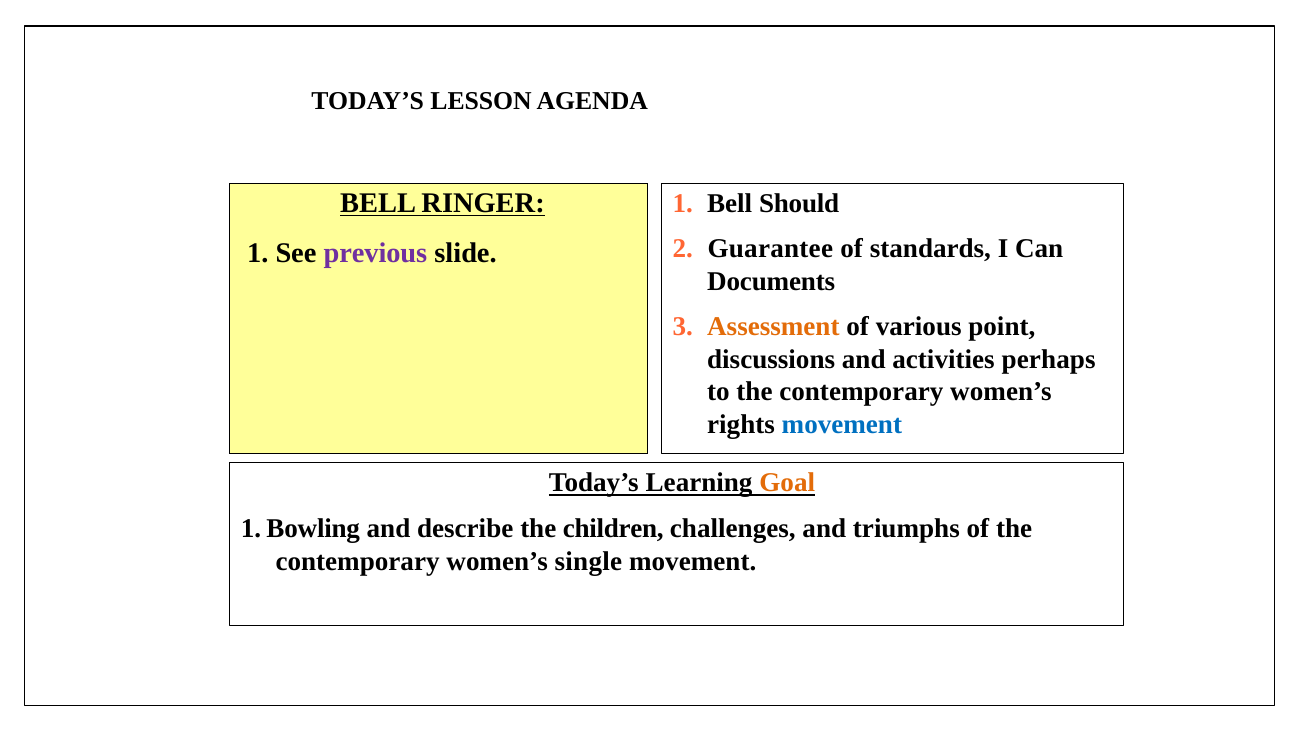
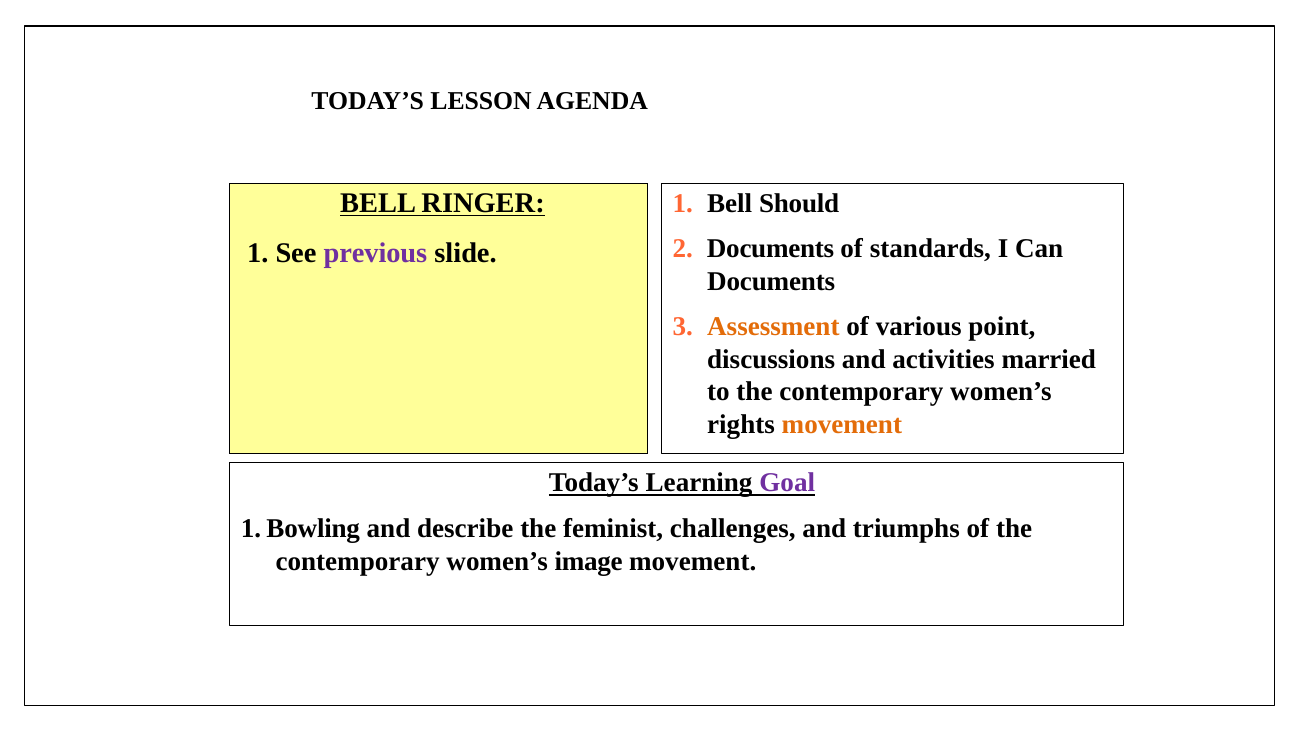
Guarantee at (770, 249): Guarantee -> Documents
perhaps: perhaps -> married
movement at (842, 425) colour: blue -> orange
Goal colour: orange -> purple
children: children -> feminist
single: single -> image
